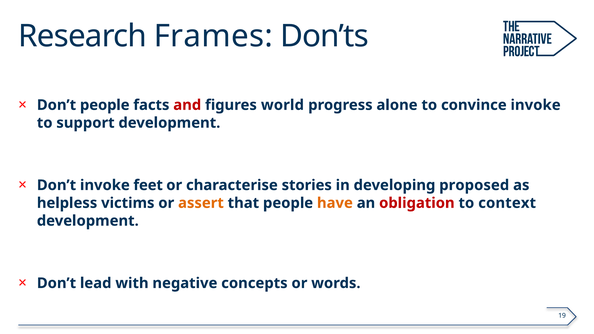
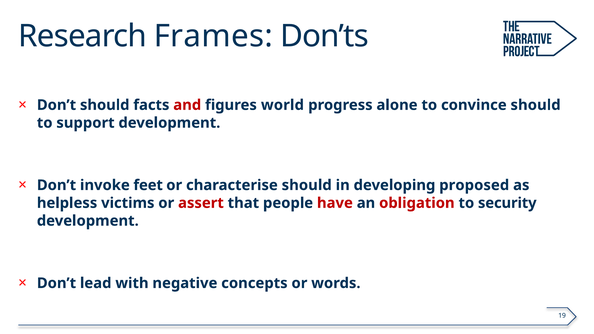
Don’t people: people -> should
convince invoke: invoke -> should
characterise stories: stories -> should
assert colour: orange -> red
have colour: orange -> red
context: context -> security
